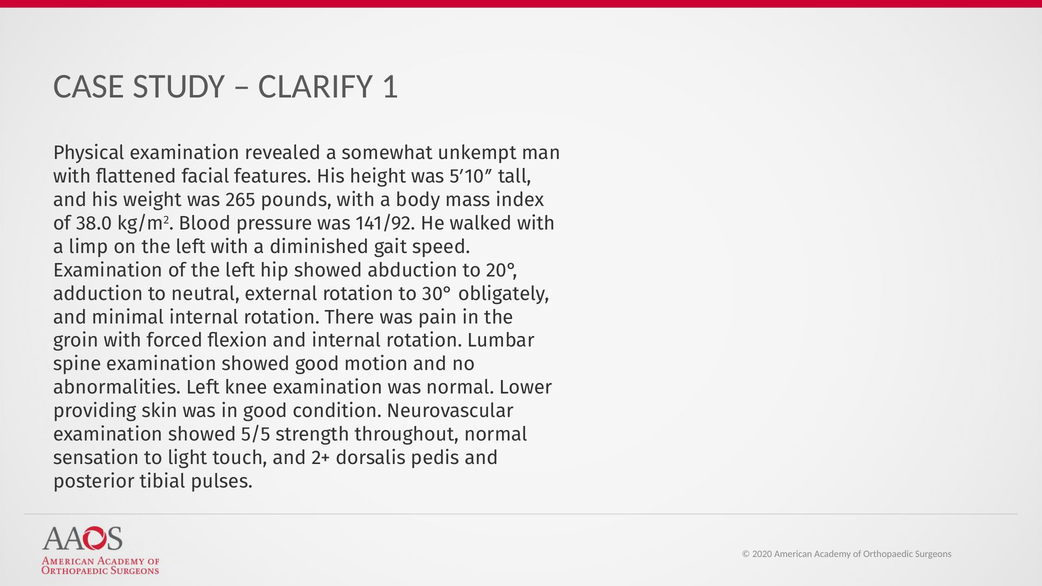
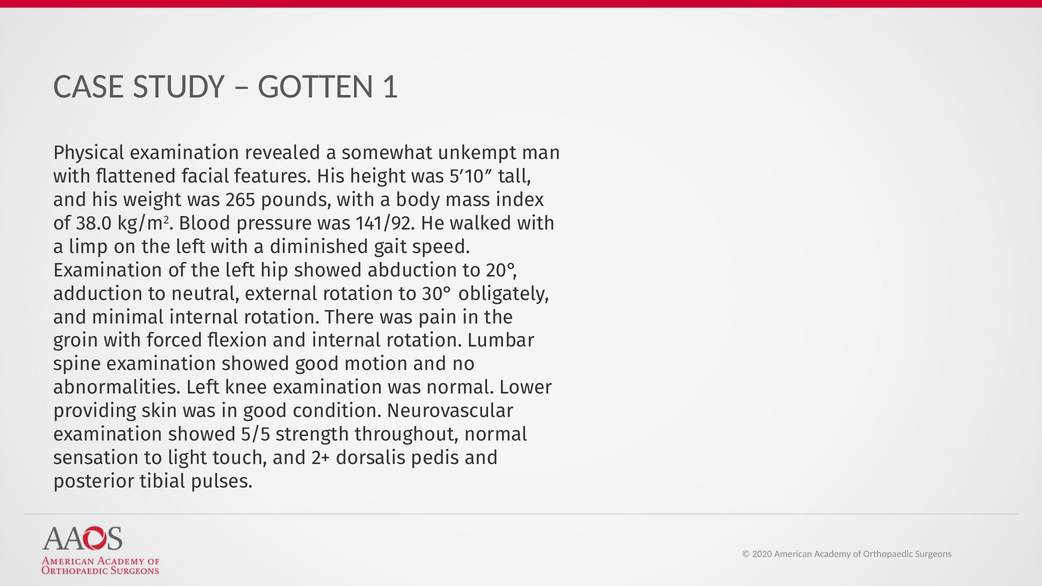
CLARIFY: CLARIFY -> GOTTEN
